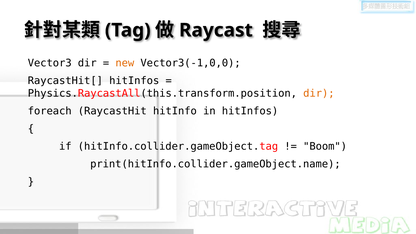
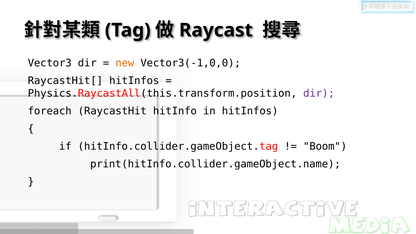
dir at (319, 93) colour: orange -> purple
